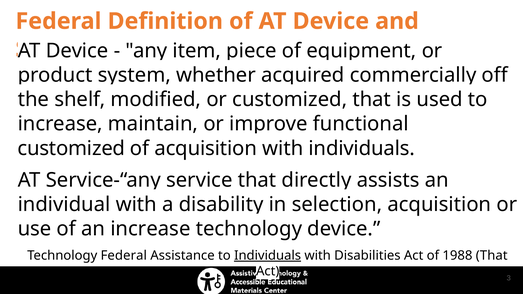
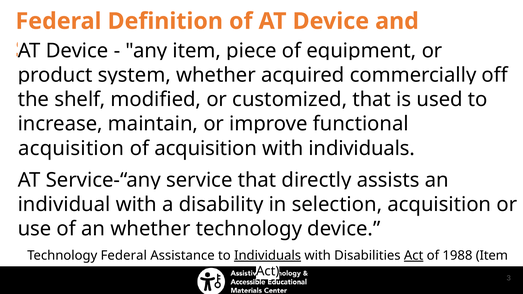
customized at (71, 148): customized -> acquisition
an increase: increase -> whether
Act at (414, 256) underline: none -> present
1988 That: That -> Item
